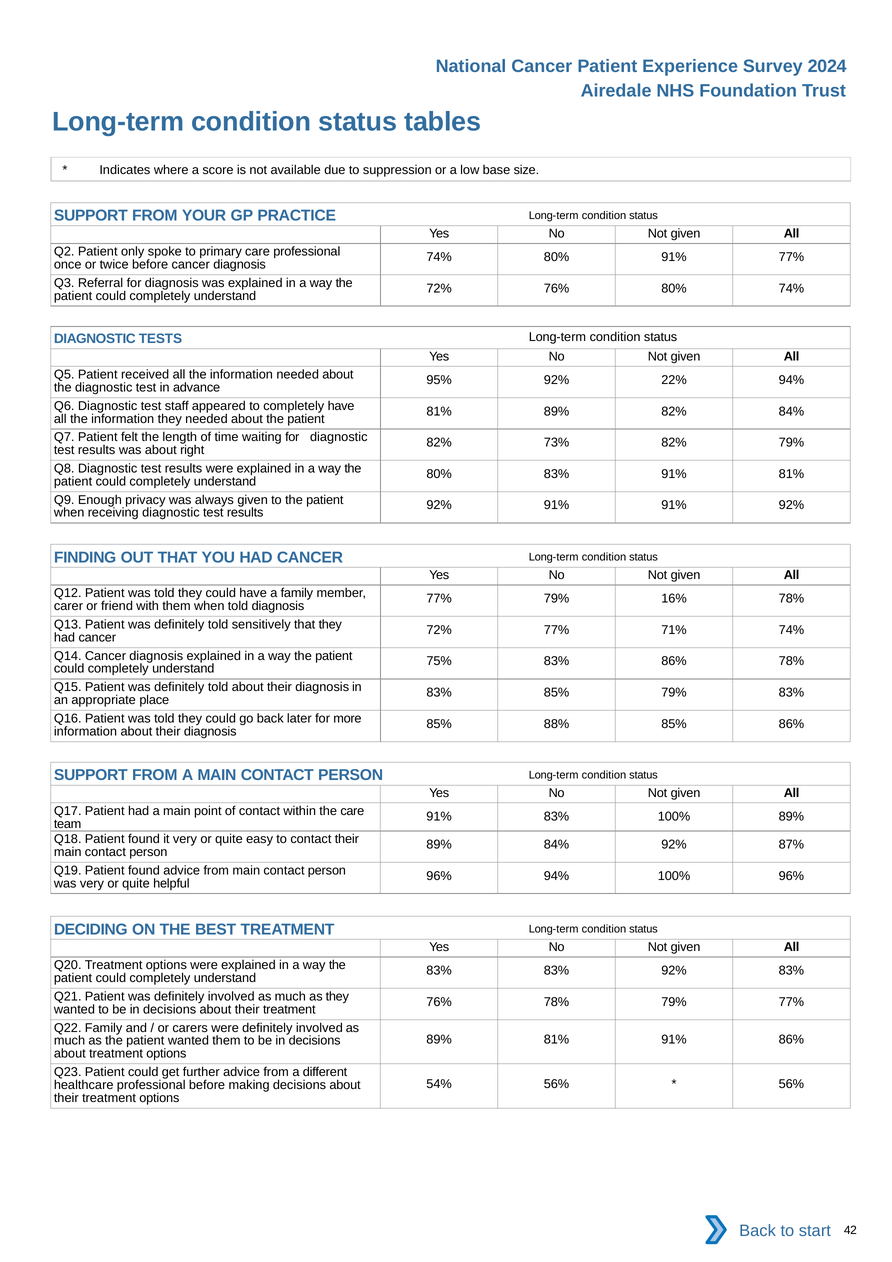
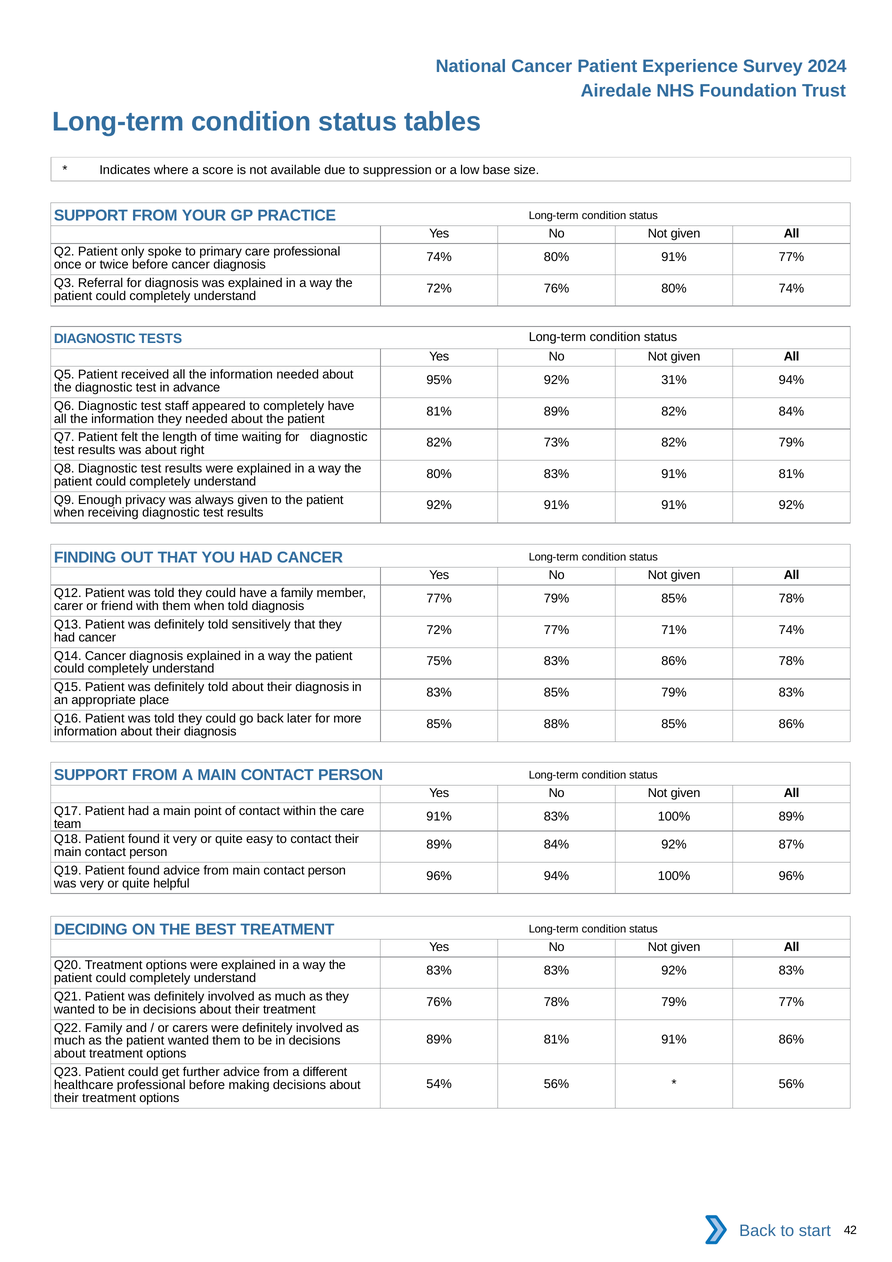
22%: 22% -> 31%
79% 16%: 16% -> 85%
